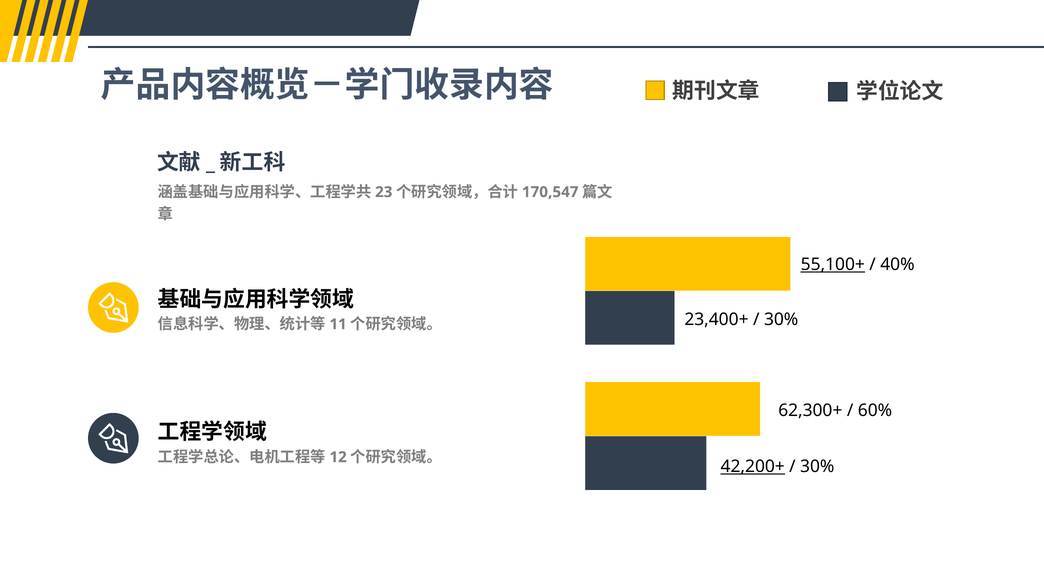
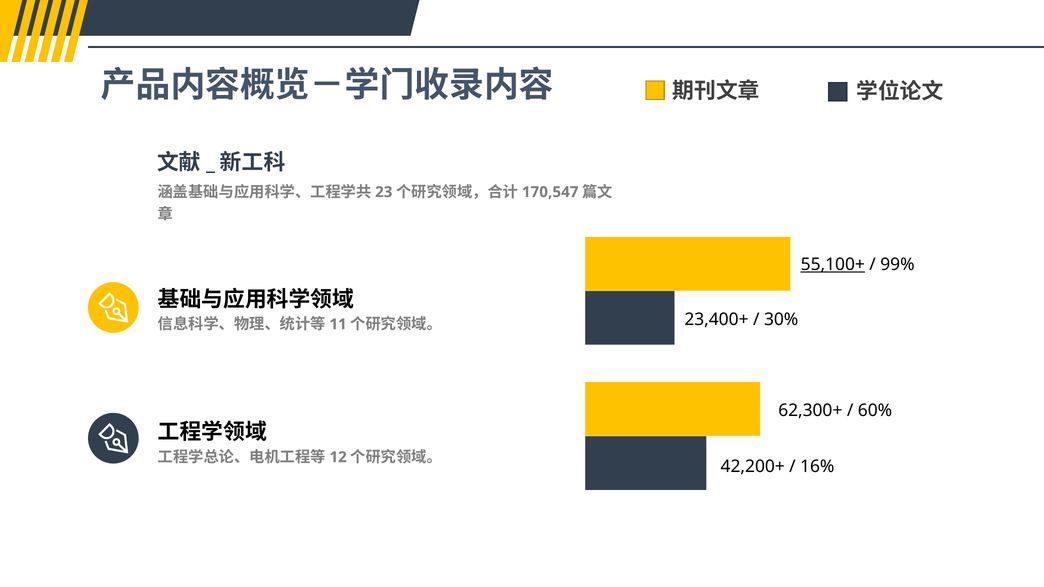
40%: 40% -> 99%
42,200+ underline: present -> none
30% at (817, 467): 30% -> 16%
